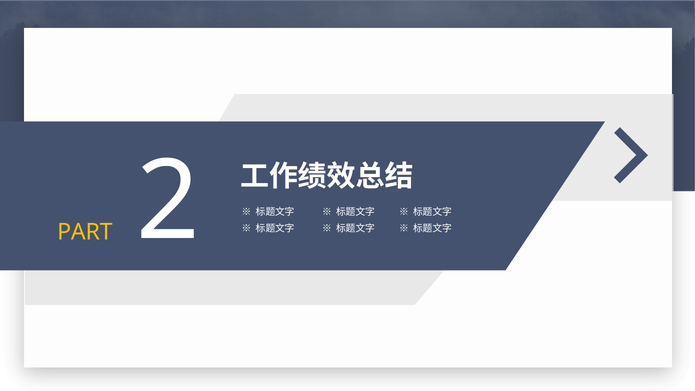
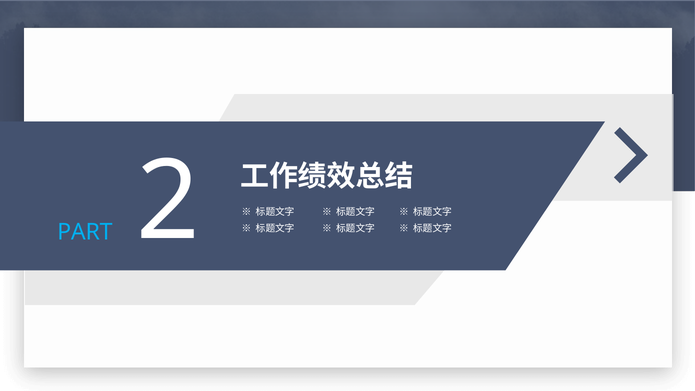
PART colour: yellow -> light blue
